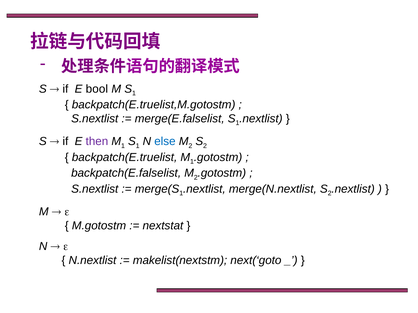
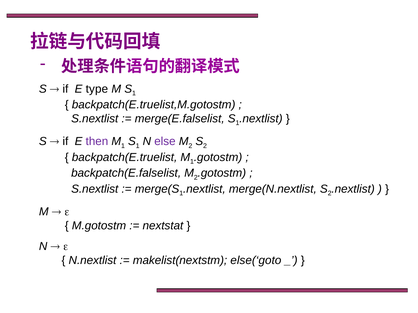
bool: bool -> type
else colour: blue -> purple
next(‘goto: next(‘goto -> else(‘goto
